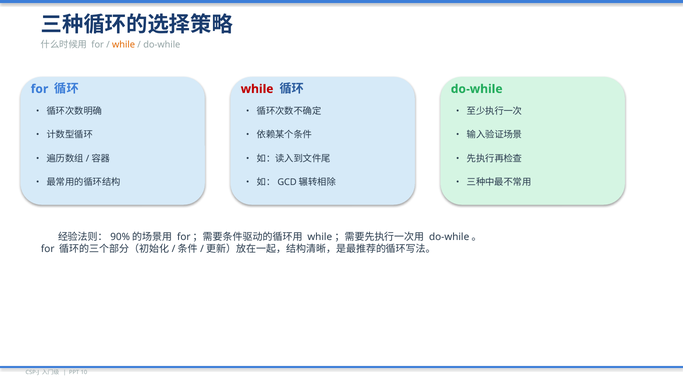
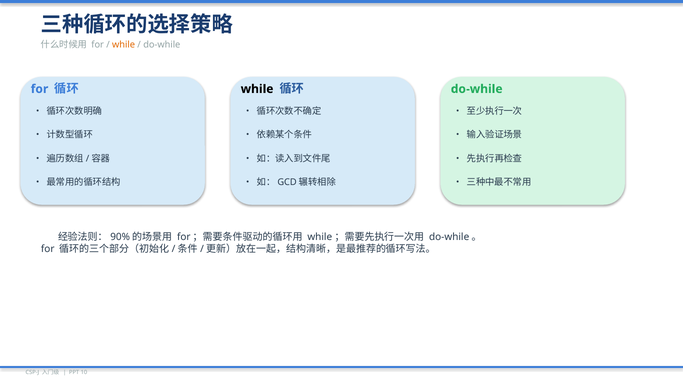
while at (257, 89) colour: red -> black
